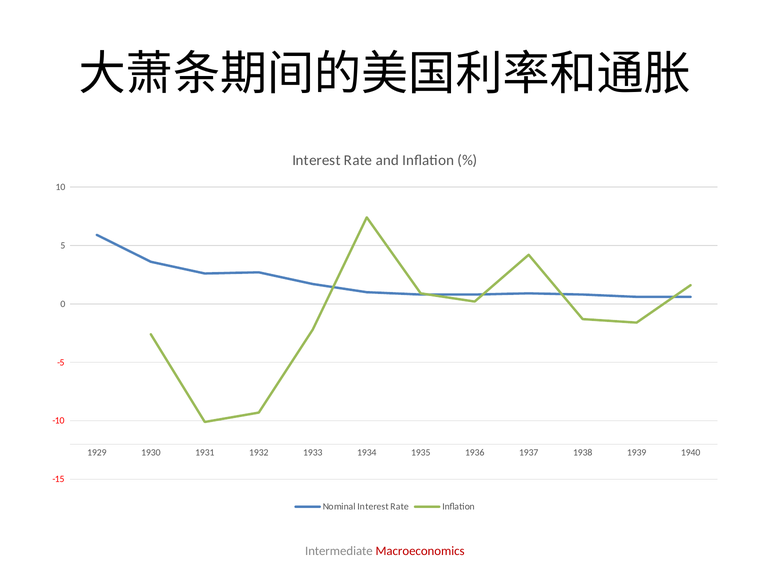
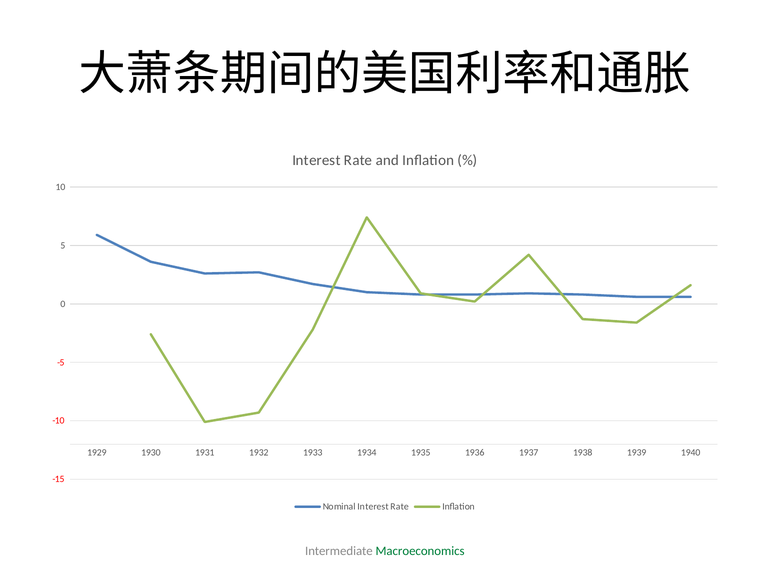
Macroeconomics colour: red -> green
